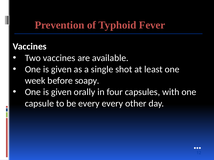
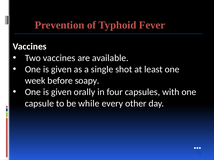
be every: every -> while
